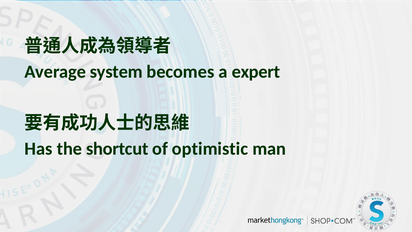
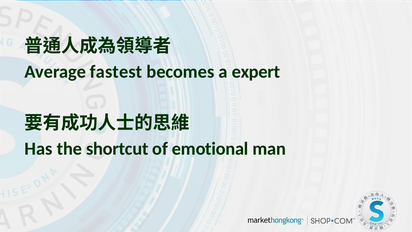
system: system -> fastest
optimistic: optimistic -> emotional
